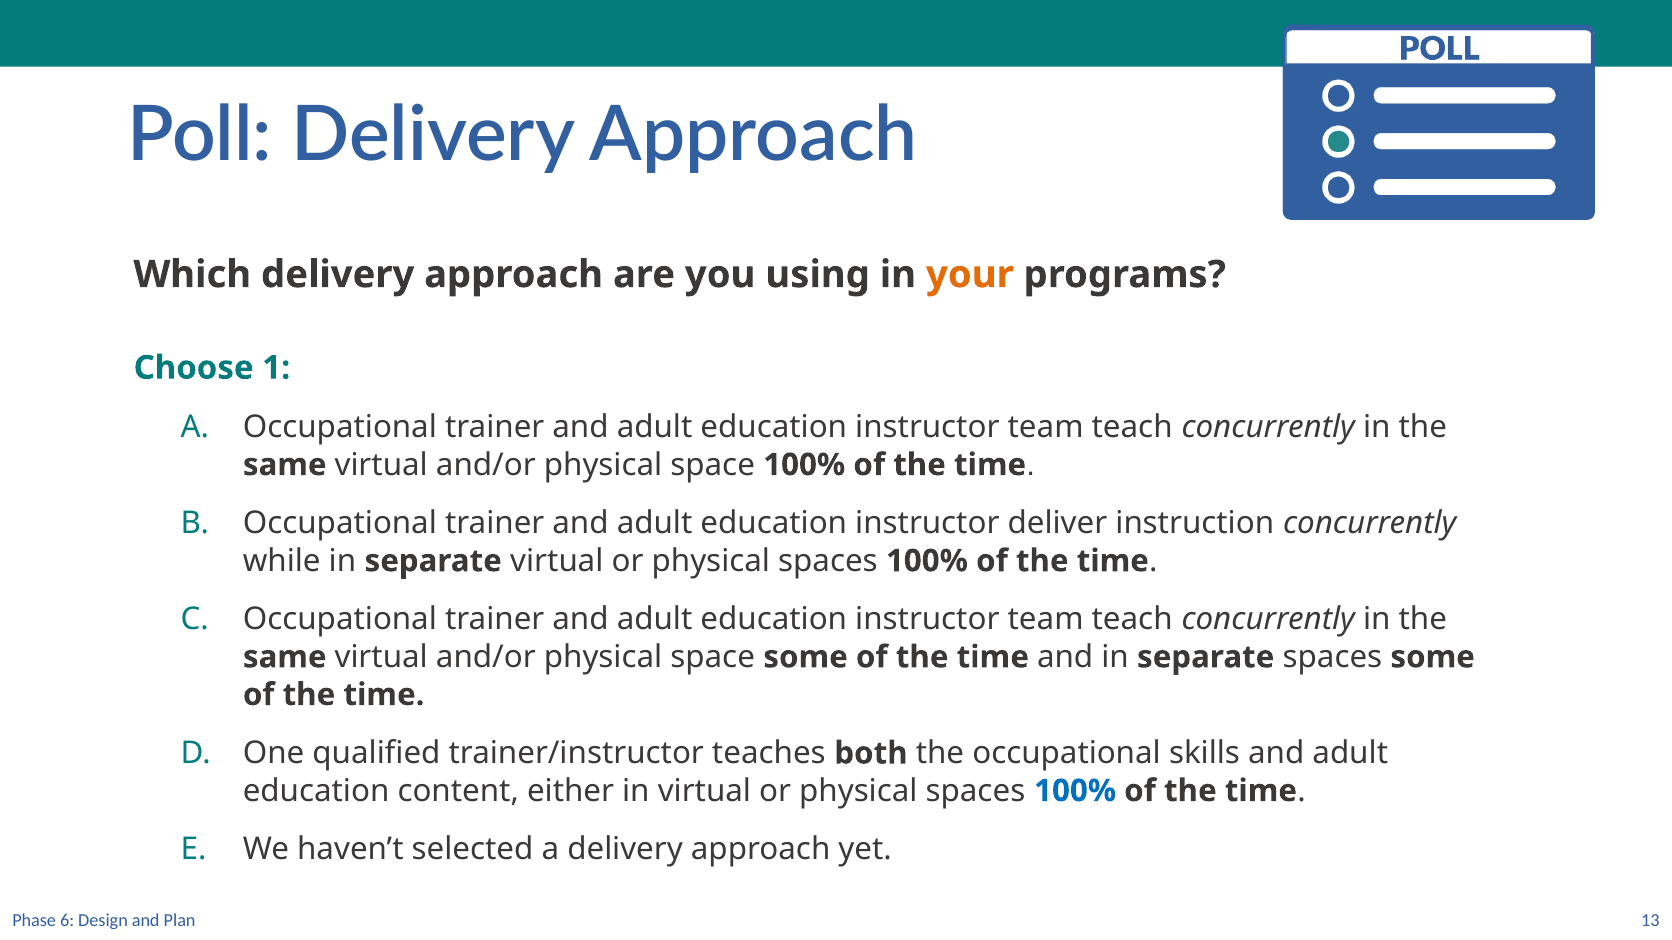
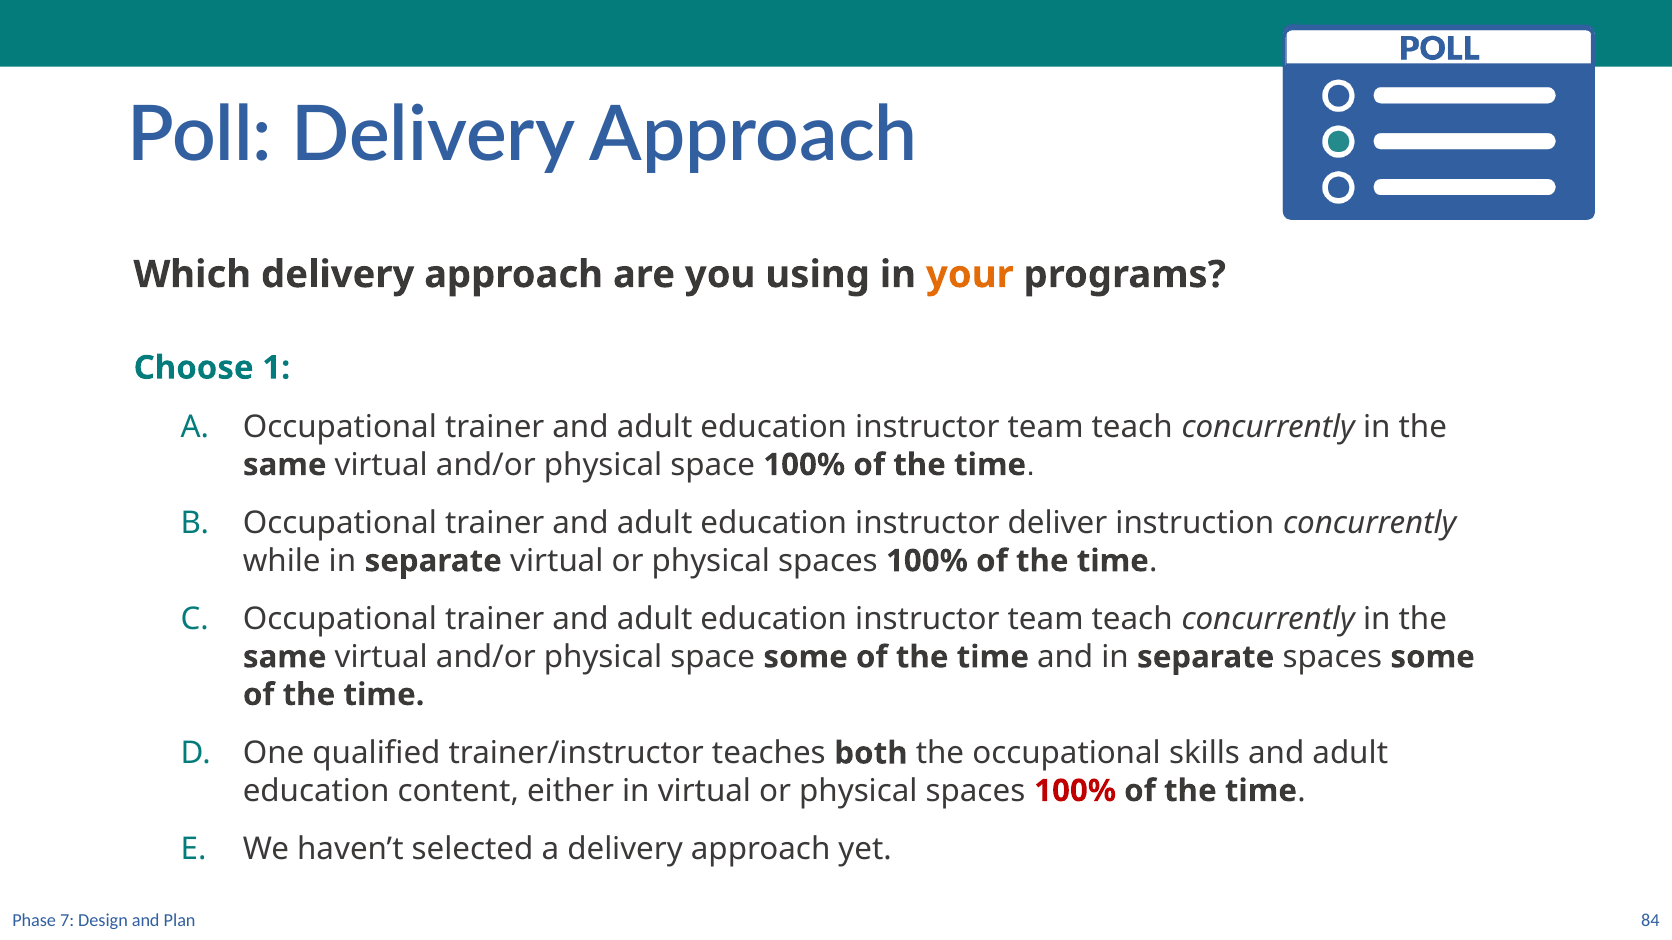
100% at (1075, 791) colour: blue -> red
6: 6 -> 7
13: 13 -> 84
